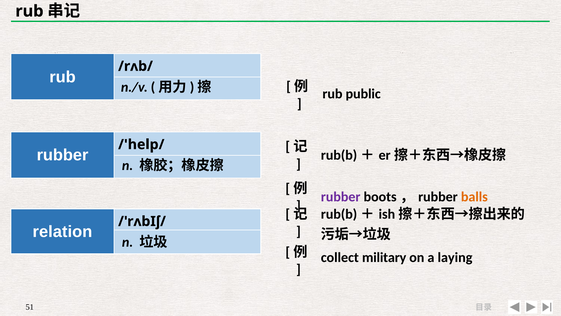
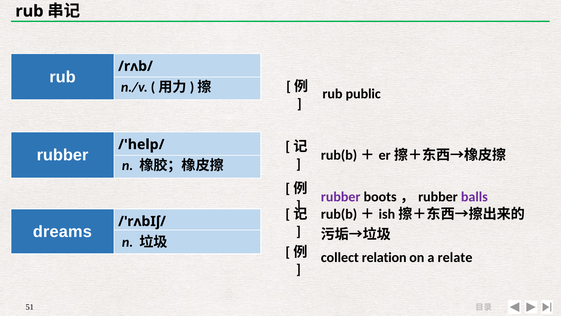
balls colour: orange -> purple
relation: relation -> dreams
military: military -> relation
laying: laying -> relate
